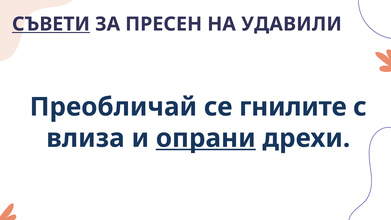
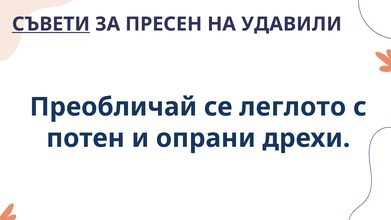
гнилите: гнилите -> леглото
влиза: влиза -> потен
опрани underline: present -> none
